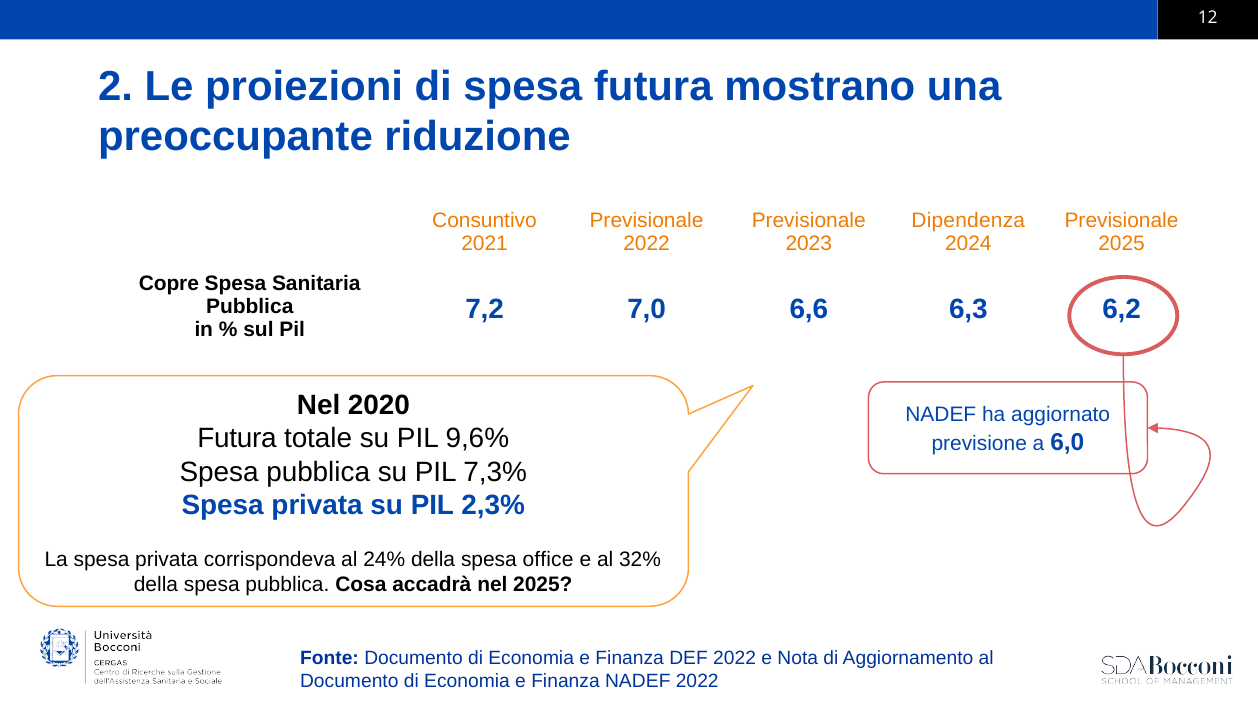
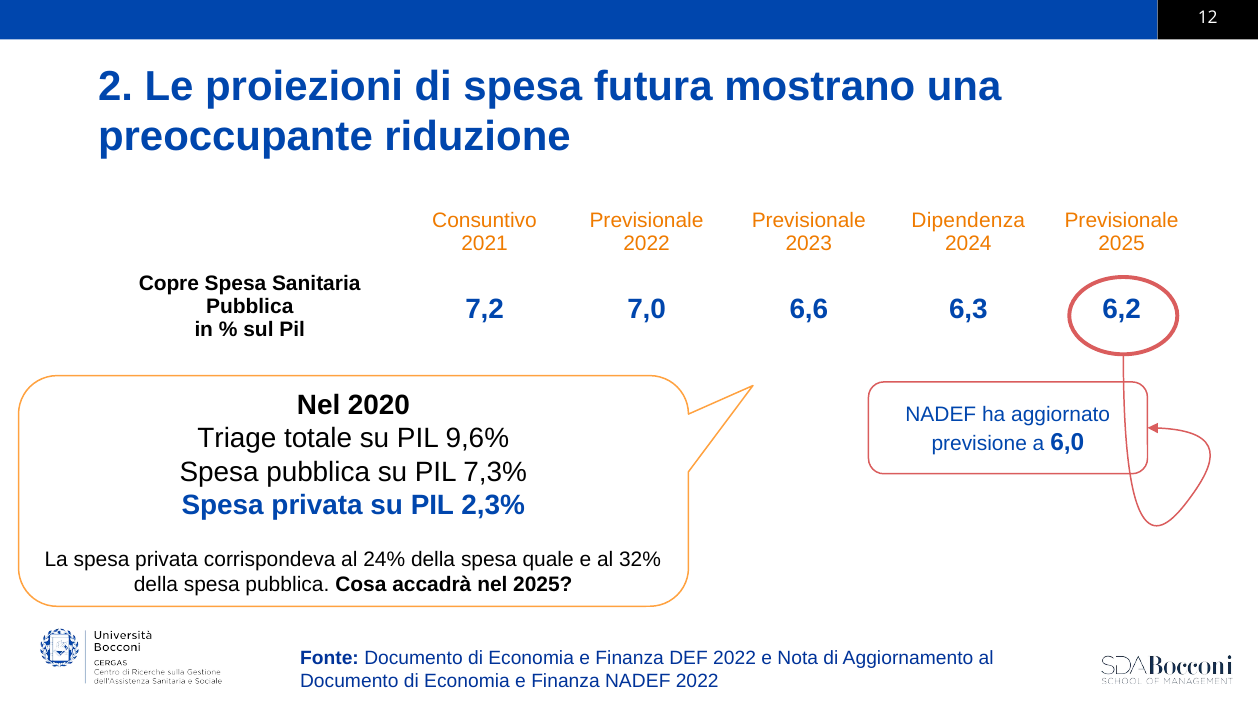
Futura at (237, 439): Futura -> Triage
office: office -> quale
